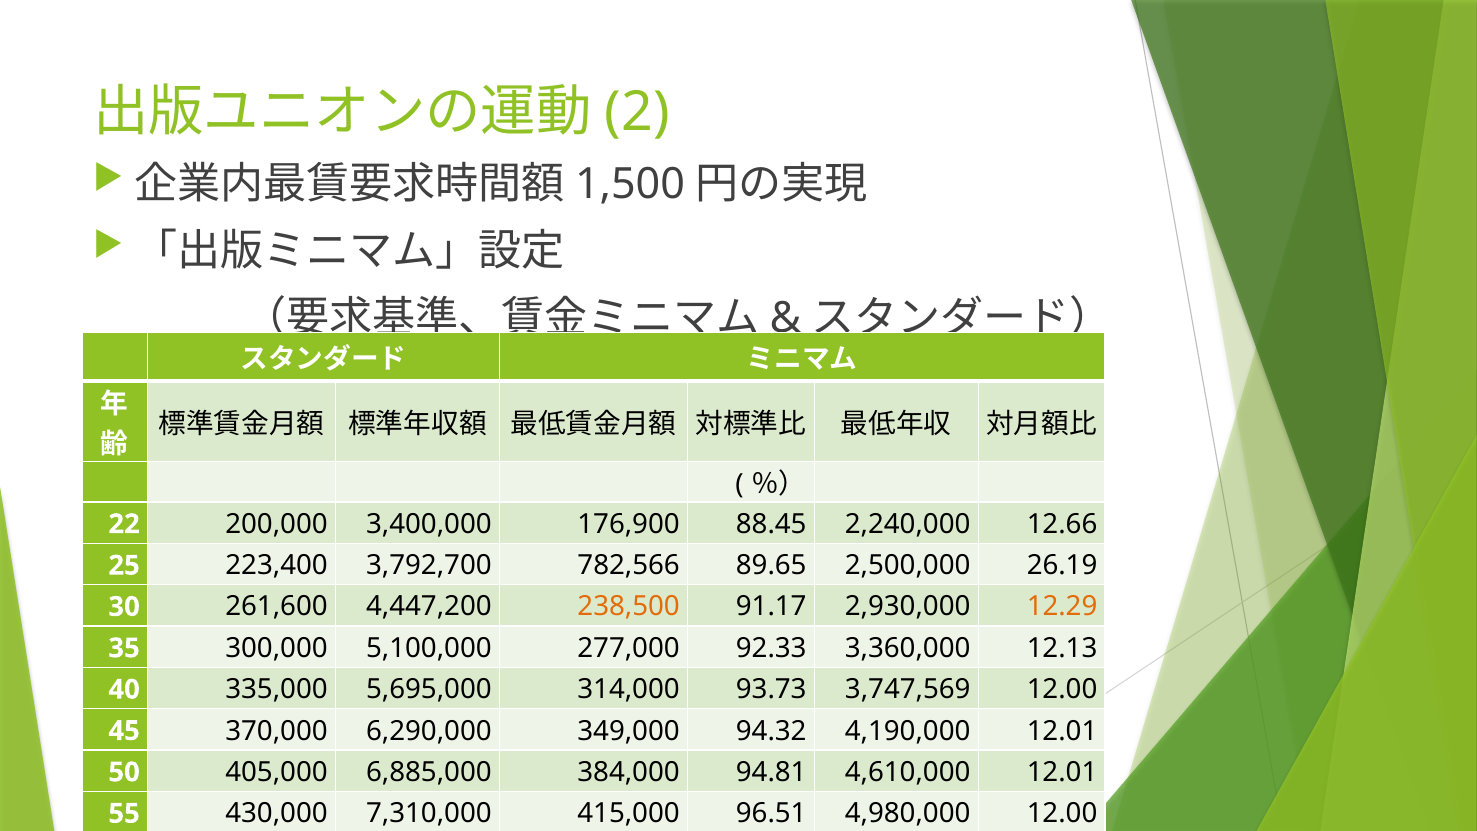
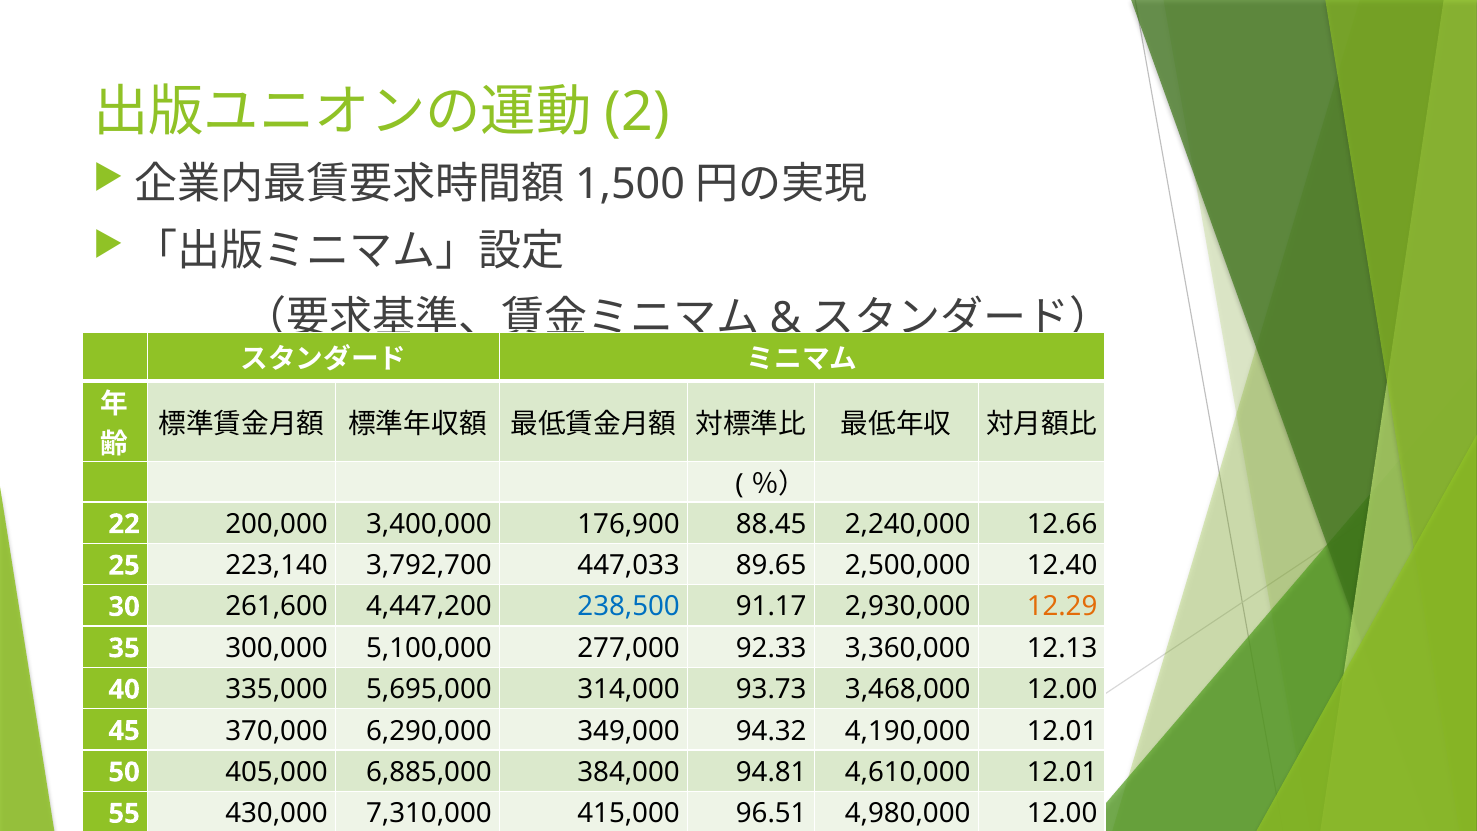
223,400: 223,400 -> 223,140
782,566: 782,566 -> 447,033
26.19: 26.19 -> 12.40
238,500 colour: orange -> blue
3,747,569: 3,747,569 -> 3,468,000
